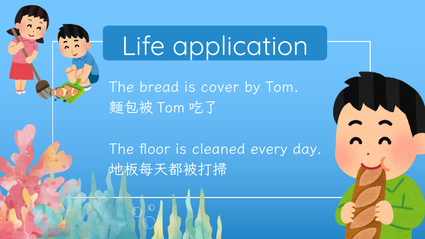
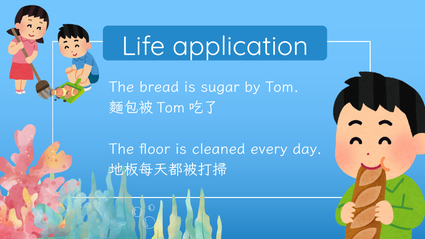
cover: cover -> sugar
